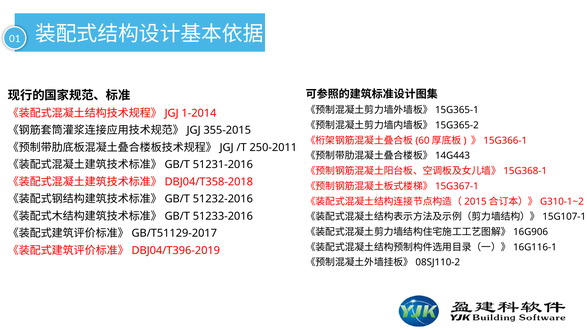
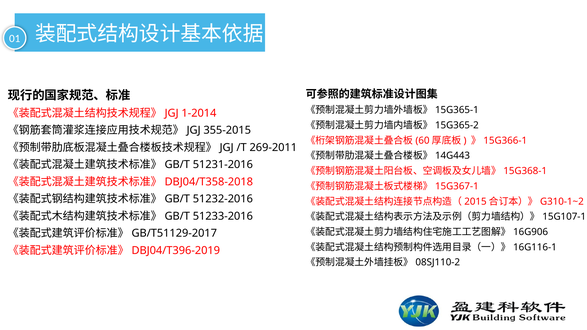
250-2011: 250-2011 -> 269-2011
